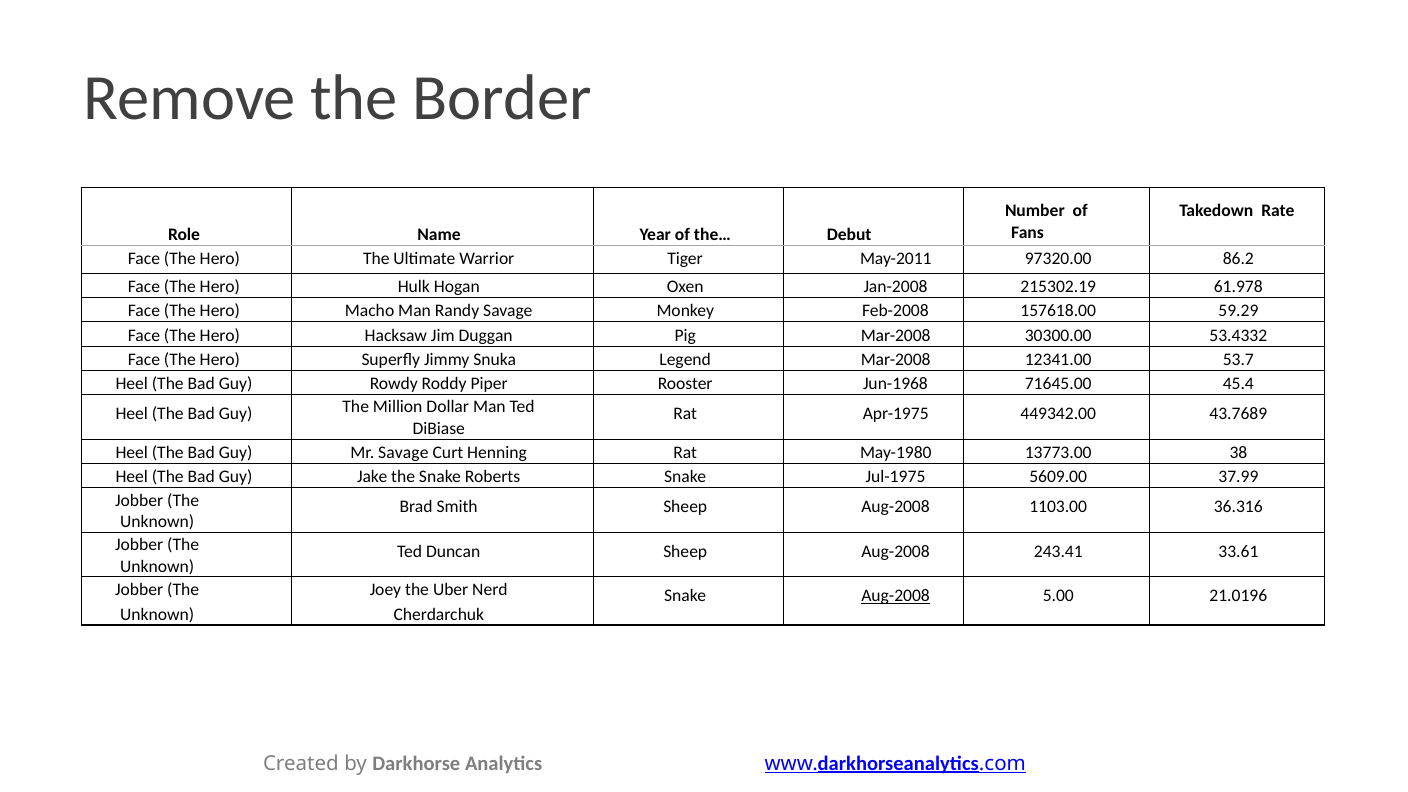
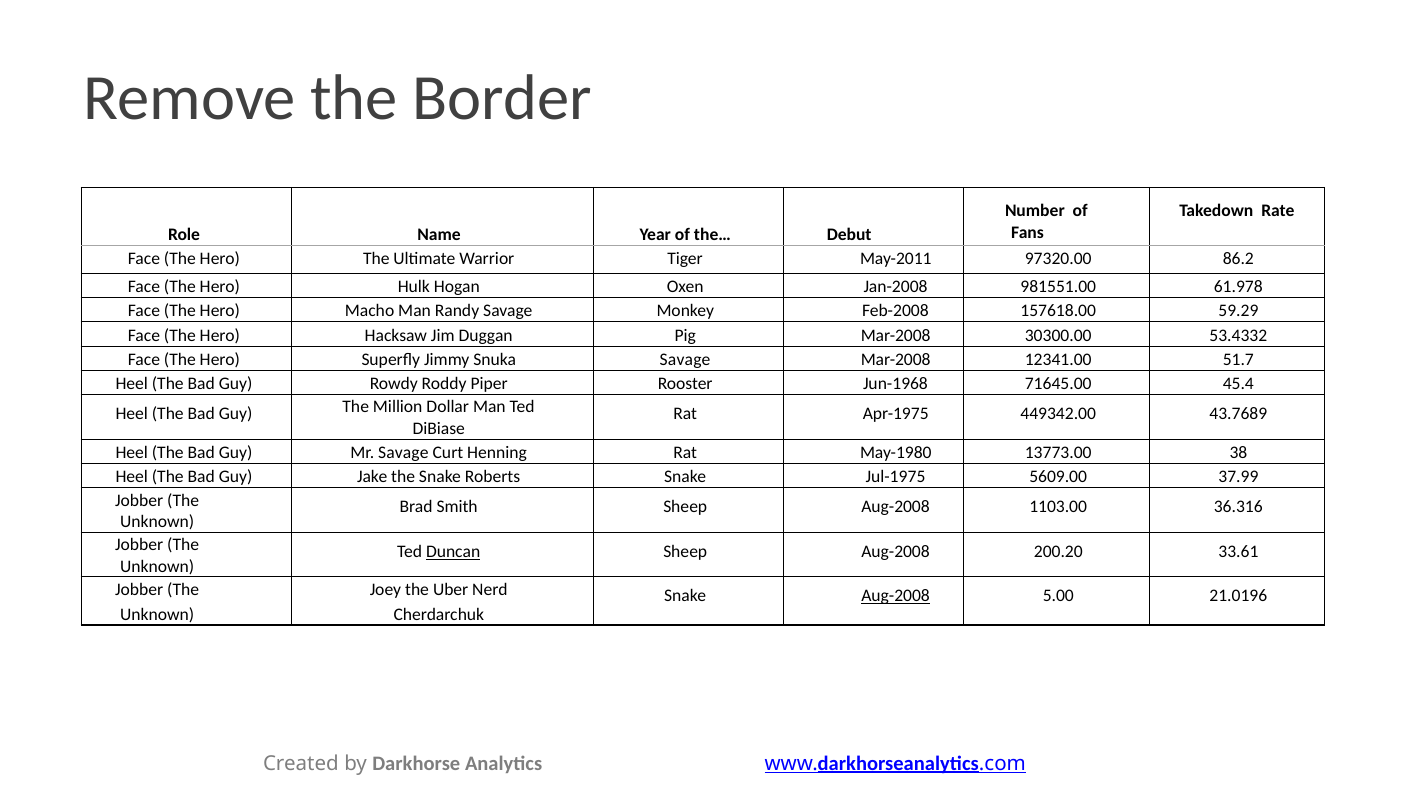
215302.19: 215302.19 -> 981551.00
Snuka Legend: Legend -> Savage
53.7: 53.7 -> 51.7
Duncan underline: none -> present
243.41: 243.41 -> 200.20
